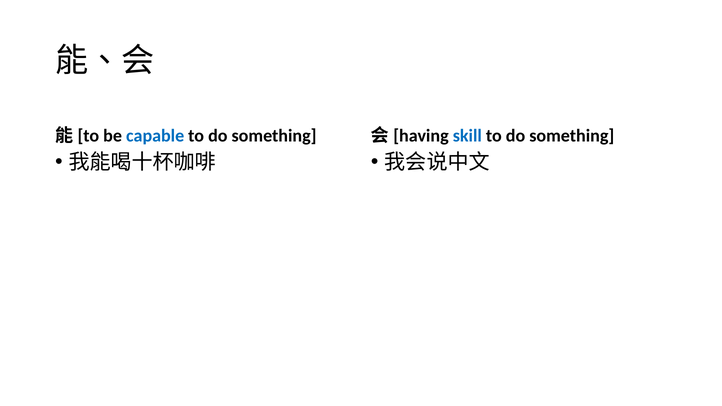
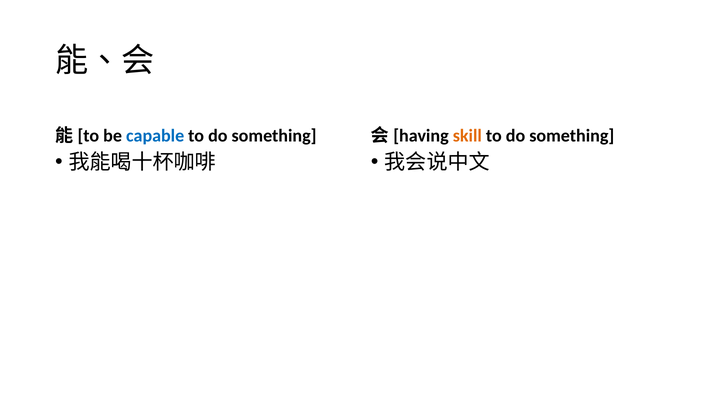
skill colour: blue -> orange
